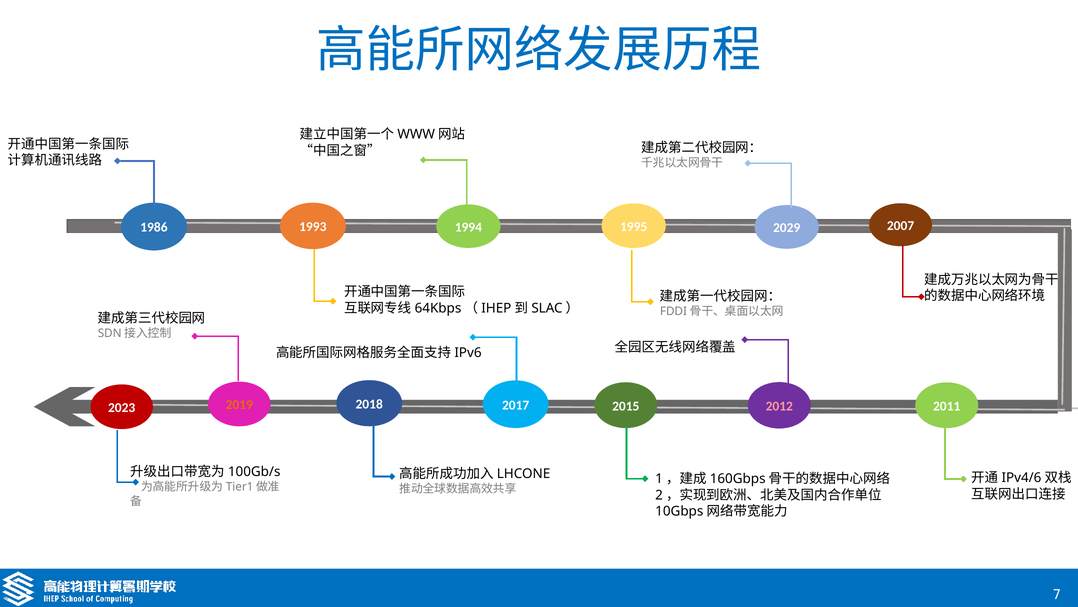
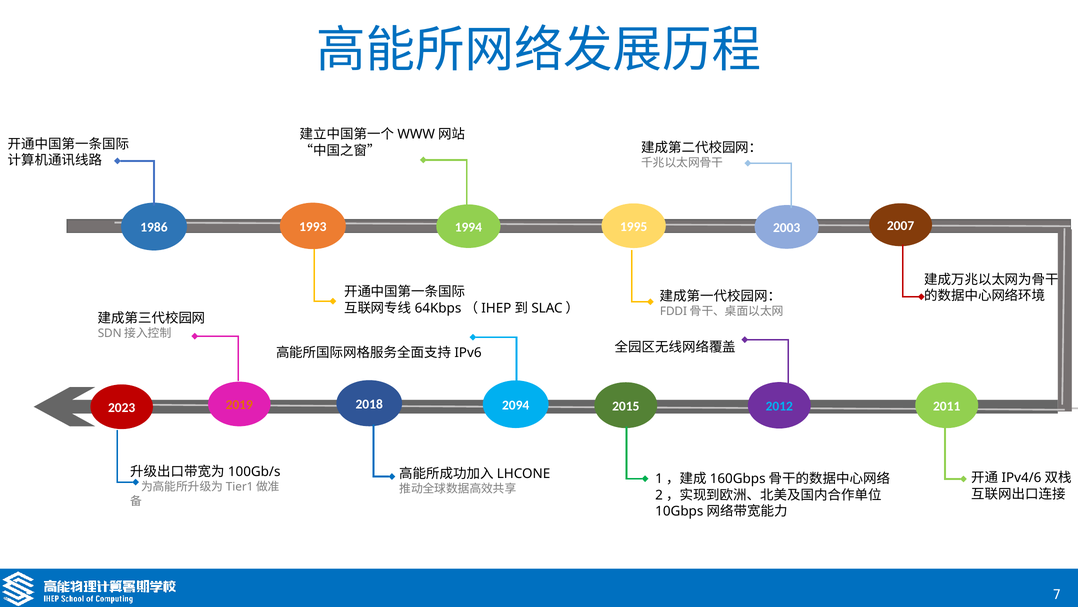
2029: 2029 -> 2003
2017: 2017 -> 2094
2012 colour: pink -> light blue
